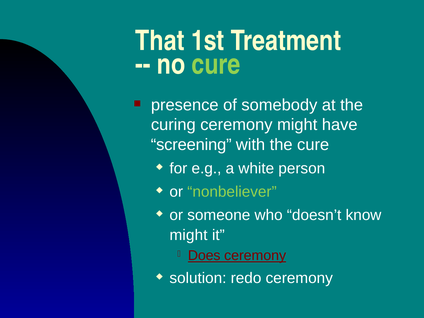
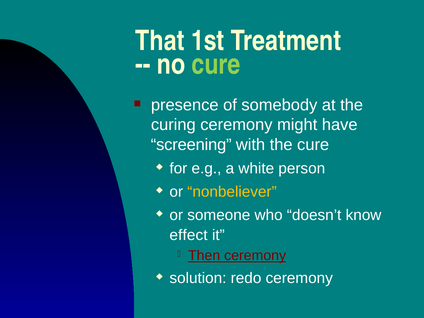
nonbeliever colour: light green -> yellow
might at (189, 235): might -> effect
Does: Does -> Then
